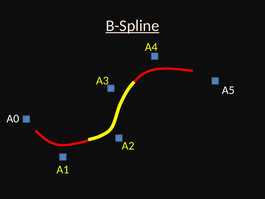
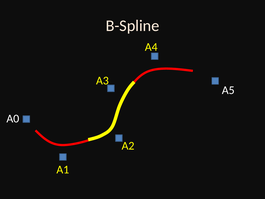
B-Spline underline: present -> none
